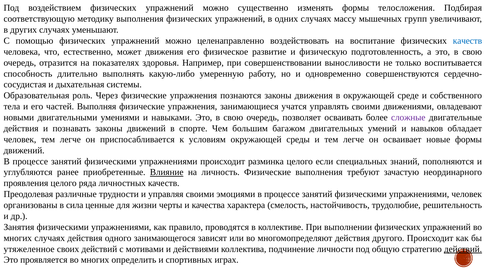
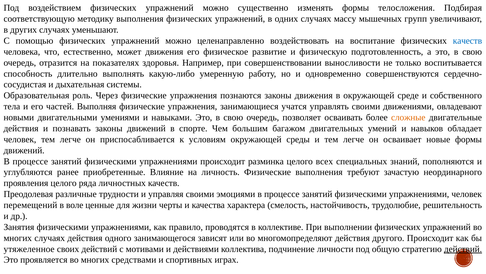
сложные colour: purple -> orange
если: если -> всех
Влияние underline: present -> none
организованы: организованы -> перемещений
сила: сила -> воле
определить: определить -> средствами
